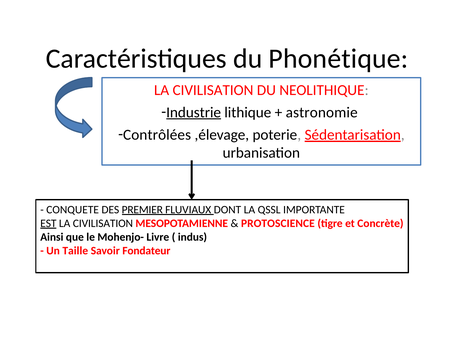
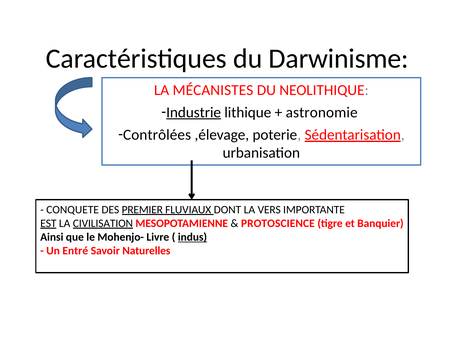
Phonétique: Phonétique -> Darwinisme
CIVILISATION at (213, 90): CIVILISATION -> MÉCANISTES
QSSL: QSSL -> VERS
CIVILISATION at (103, 223) underline: none -> present
Concrète: Concrète -> Banquier
indus underline: none -> present
Taille: Taille -> Entré
Fondateur: Fondateur -> Naturelles
